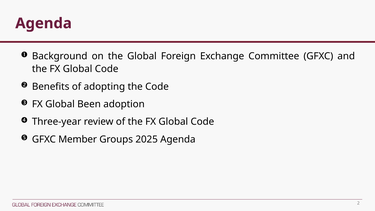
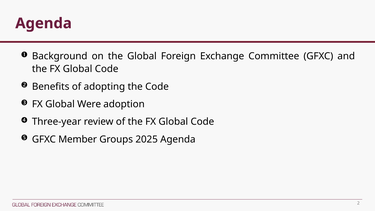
Been: Been -> Were
